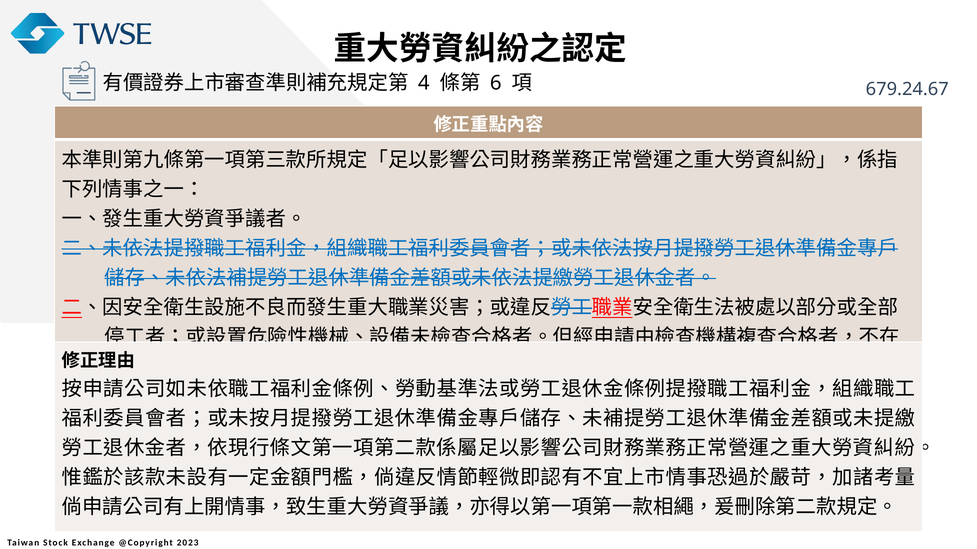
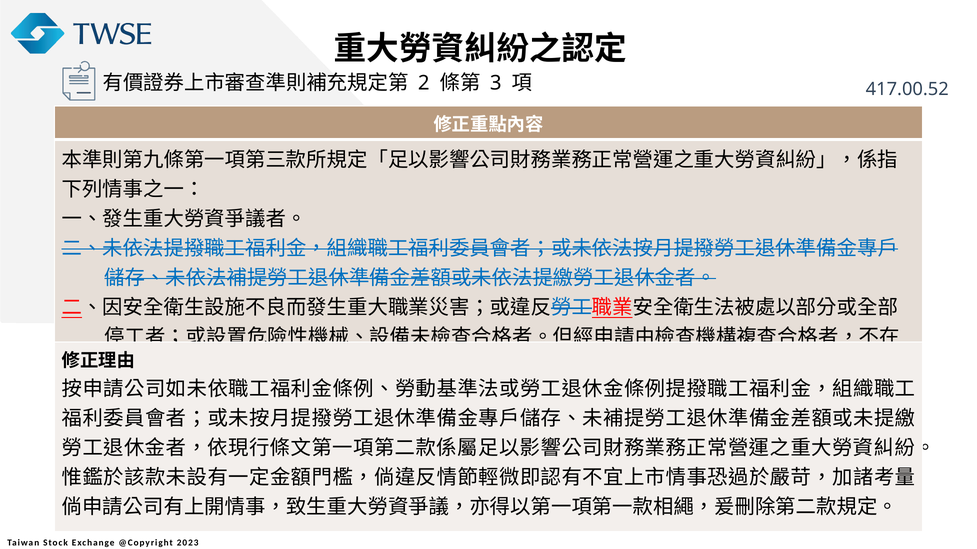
4: 4 -> 2
6: 6 -> 3
679.24.67: 679.24.67 -> 417.00.52
